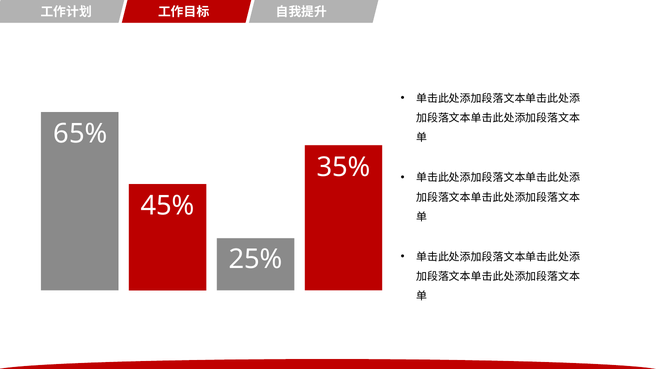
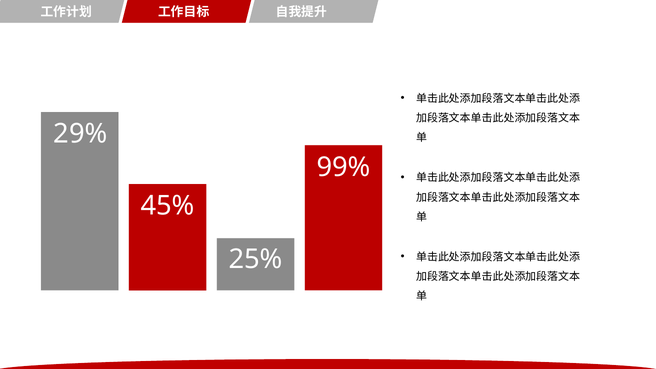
65%: 65% -> 29%
35%: 35% -> 99%
